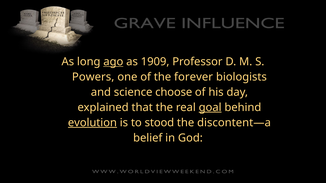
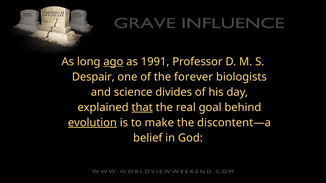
1909: 1909 -> 1991
Powers: Powers -> Despair
choose: choose -> divides
that underline: none -> present
goal underline: present -> none
stood: stood -> make
